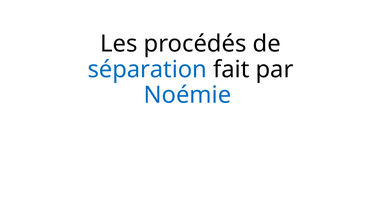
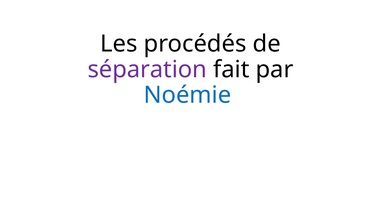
séparation colour: blue -> purple
